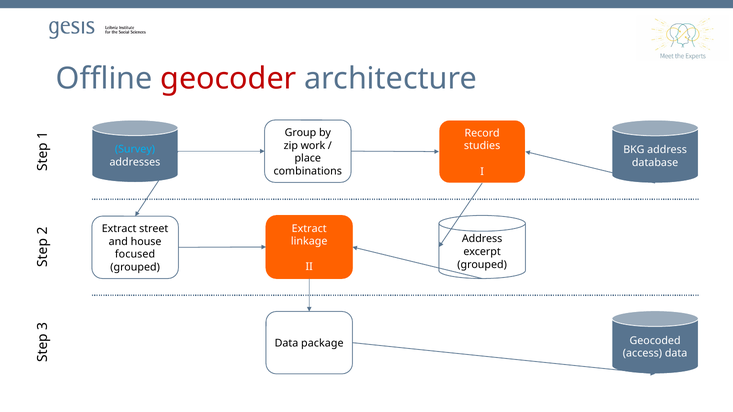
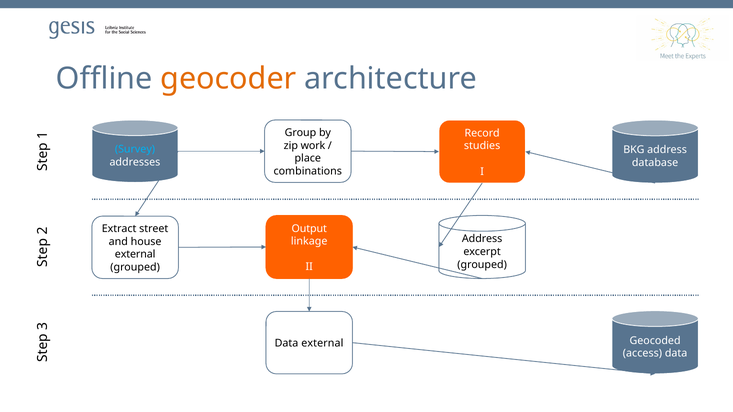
geocoder colour: red -> orange
Extract at (309, 229): Extract -> Output
focused at (135, 255): focused -> external
Data package: package -> external
